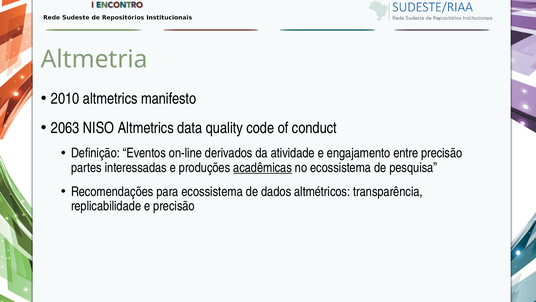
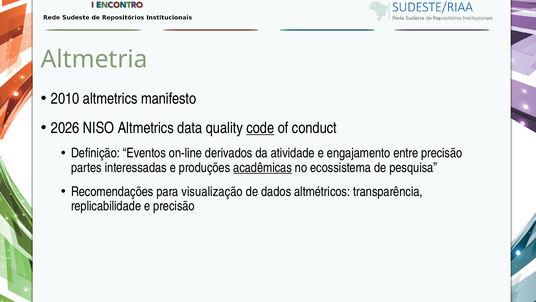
2063: 2063 -> 2026
code underline: none -> present
para ecossistema: ecossistema -> visualização
